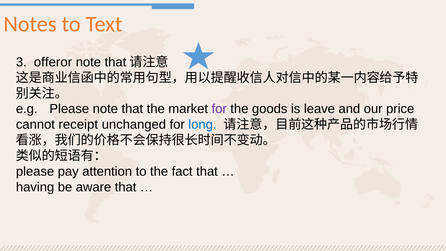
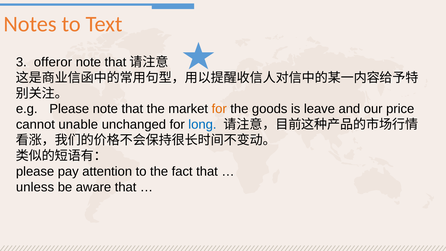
for at (219, 109) colour: purple -> orange
receipt: receipt -> unable
having: having -> unless
